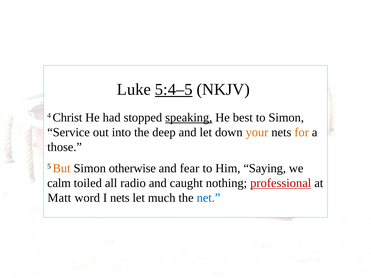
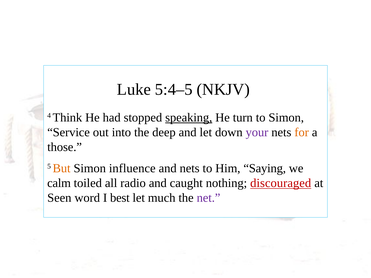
5:4–5 underline: present -> none
Christ: Christ -> Think
best: best -> turn
your colour: orange -> purple
otherwise: otherwise -> influence
and fear: fear -> nets
professional: professional -> discouraged
Matt: Matt -> Seen
I nets: nets -> best
net colour: blue -> purple
